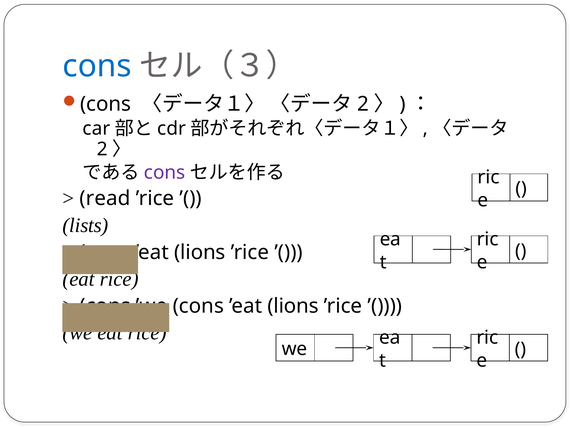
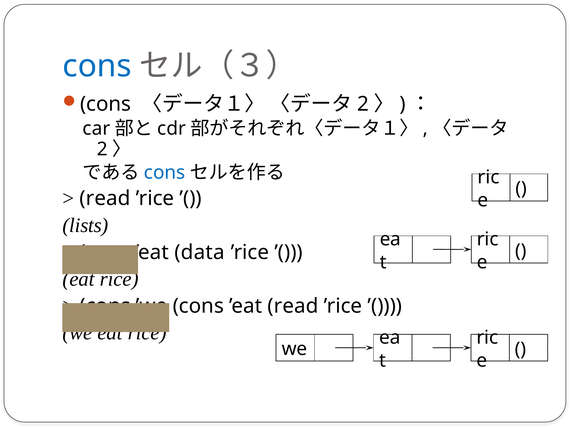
cons at (165, 172) colour: purple -> blue
lions at (200, 252): lions -> data
lions at (293, 306): lions -> read
